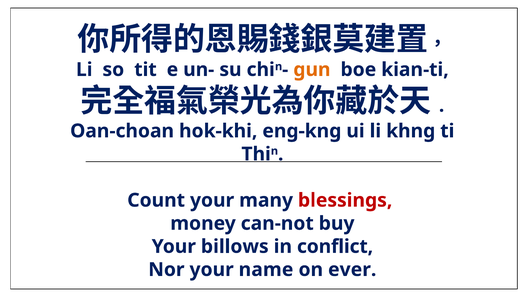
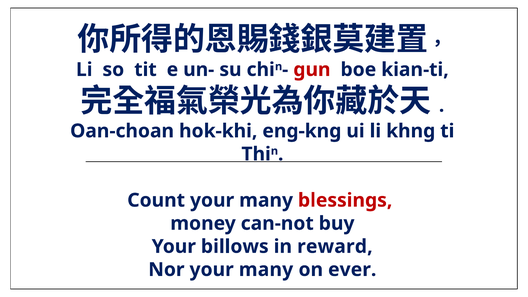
gun colour: orange -> red
conflict: conflict -> reward
Nor your name: name -> many
